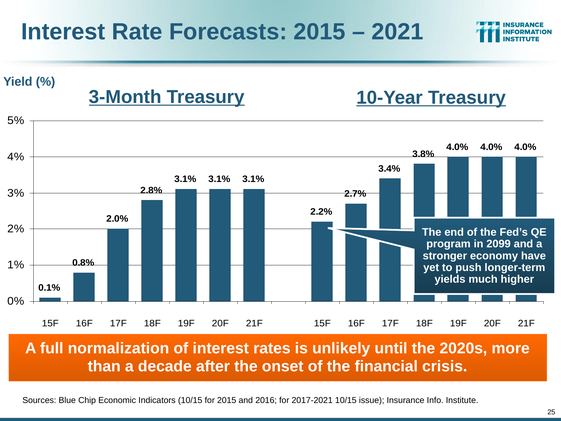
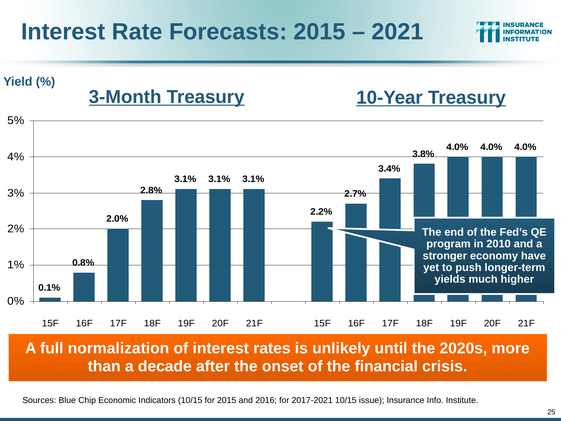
2099: 2099 -> 2010
